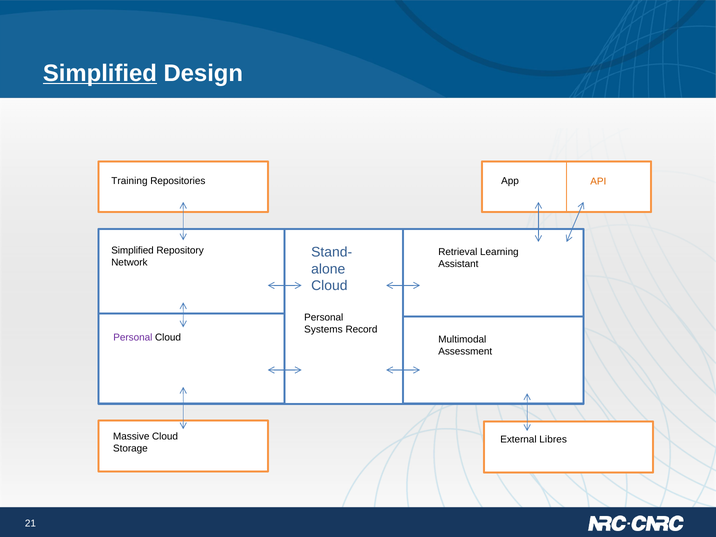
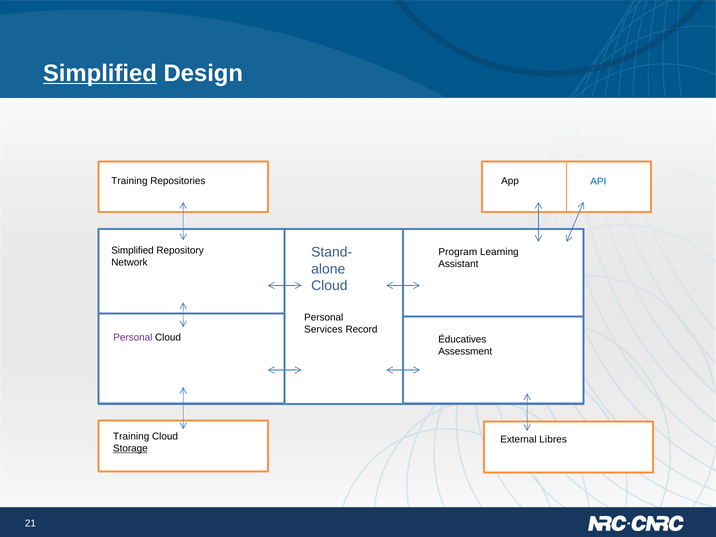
API colour: orange -> blue
Retrieval: Retrieval -> Program
Systems: Systems -> Services
Multimodal: Multimodal -> Éducatives
Massive at (131, 436): Massive -> Training
Storage underline: none -> present
